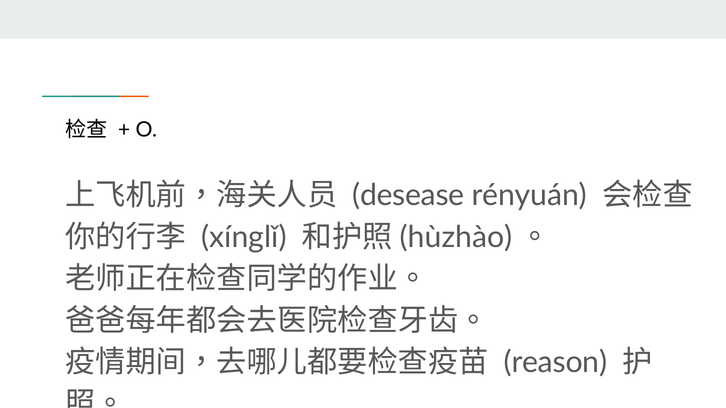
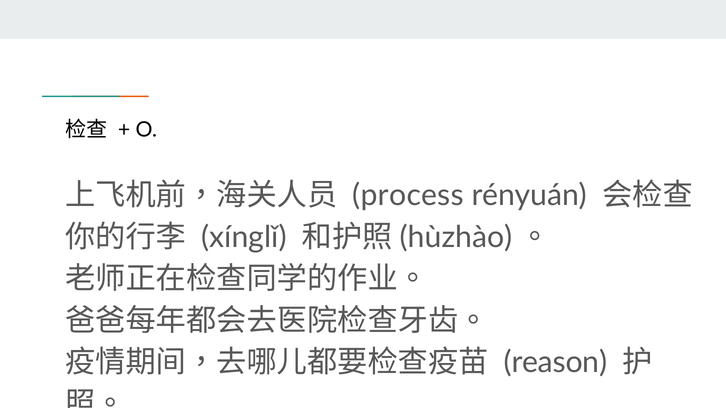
desease: desease -> process
